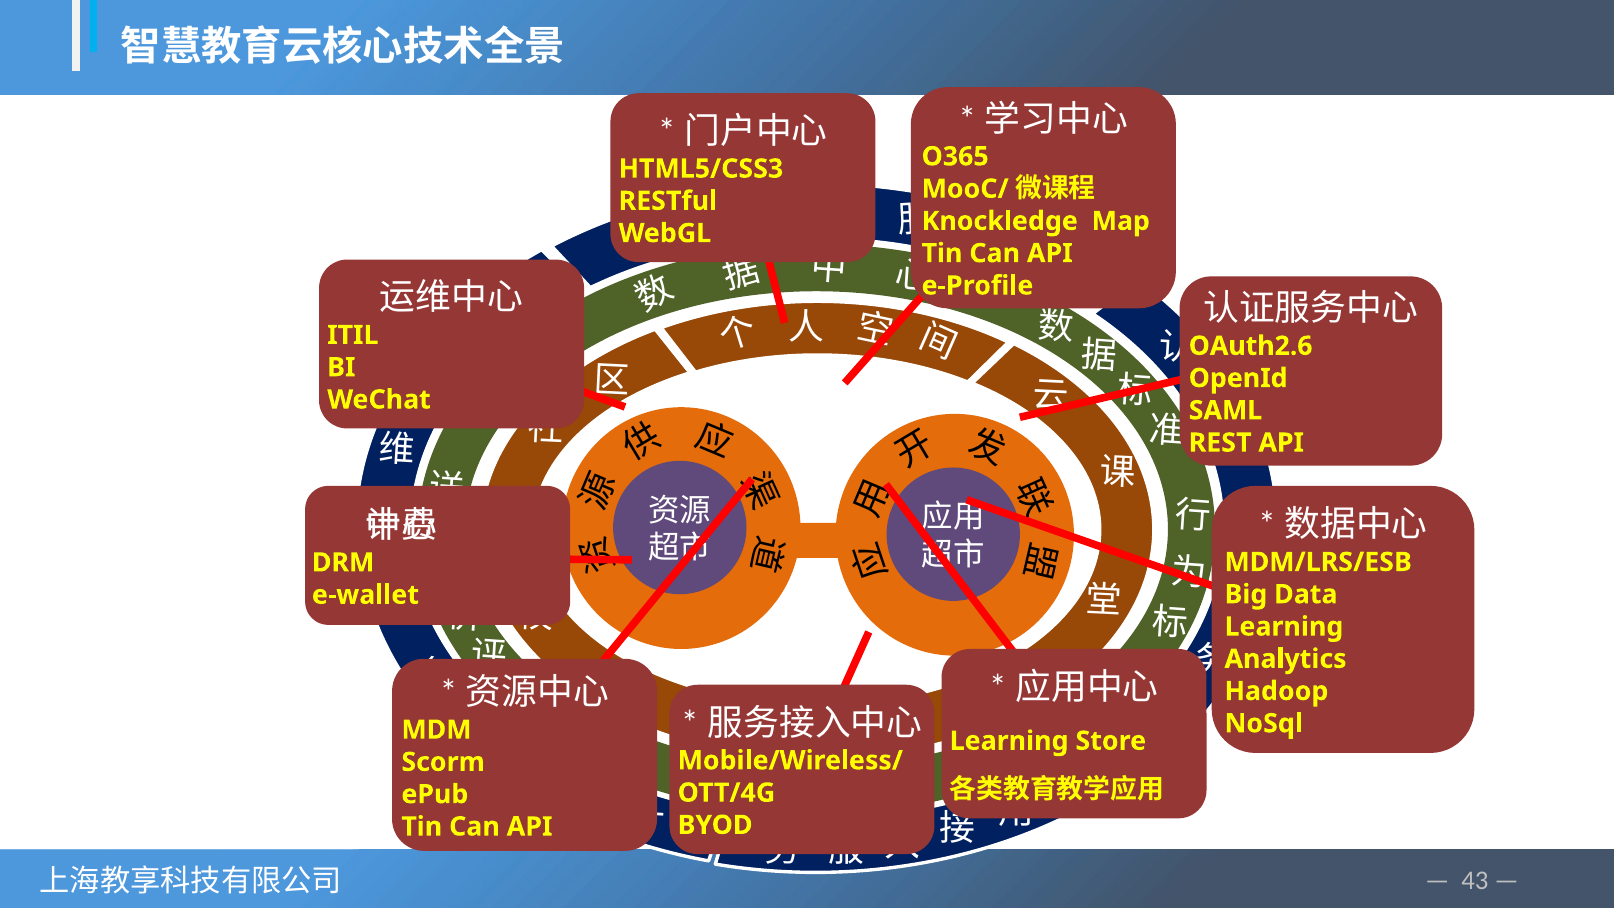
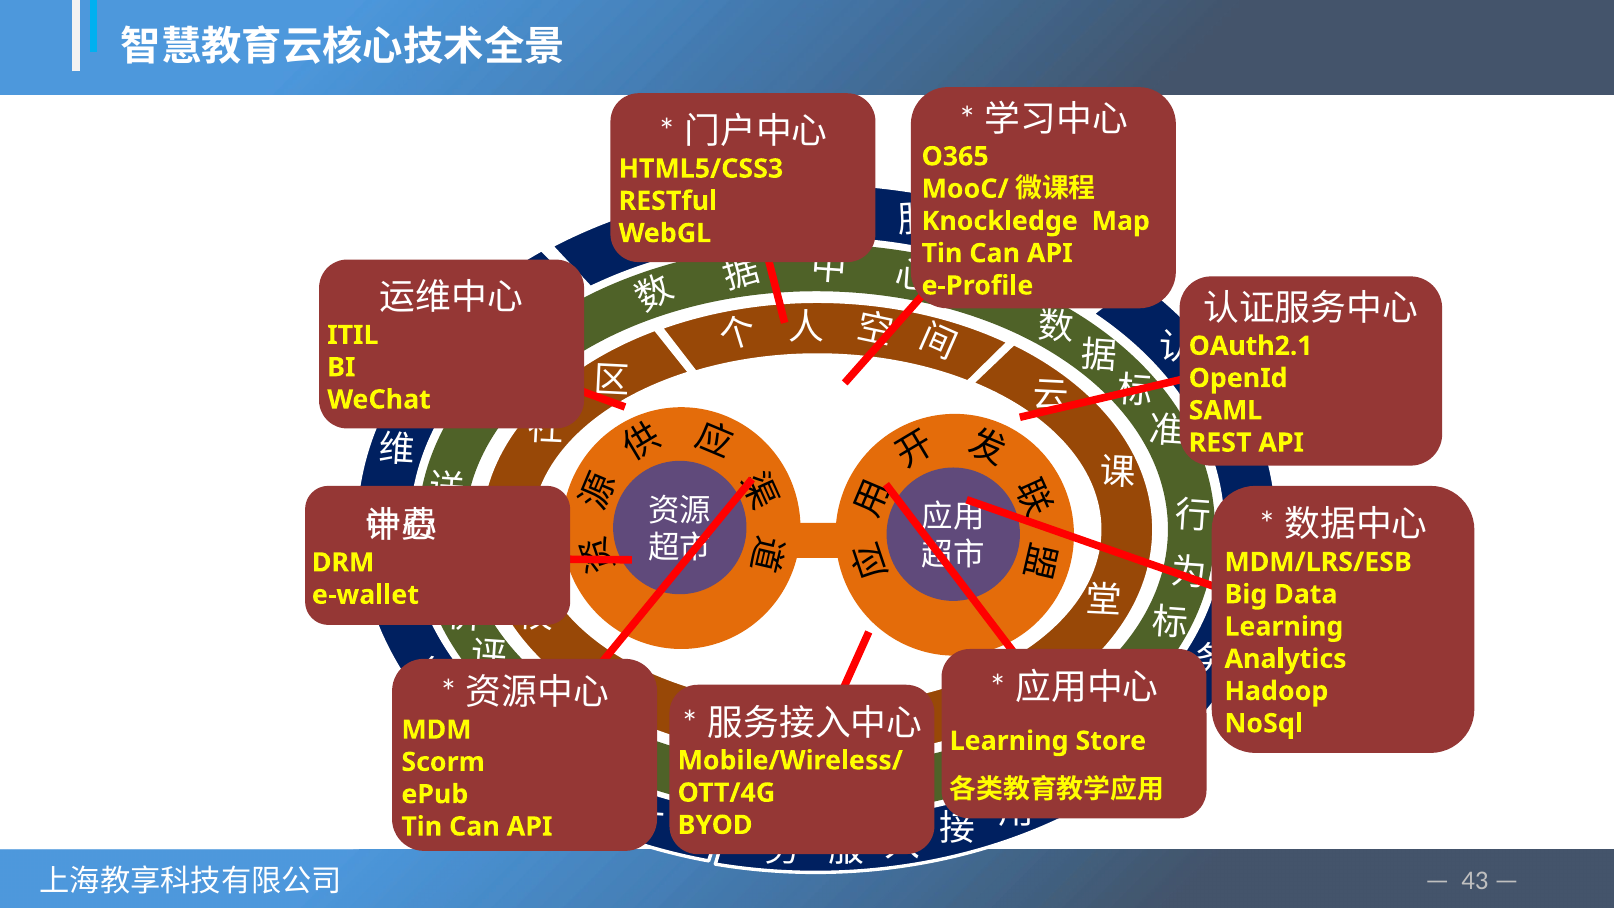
OAuth2.6: OAuth2.6 -> OAuth2.1
